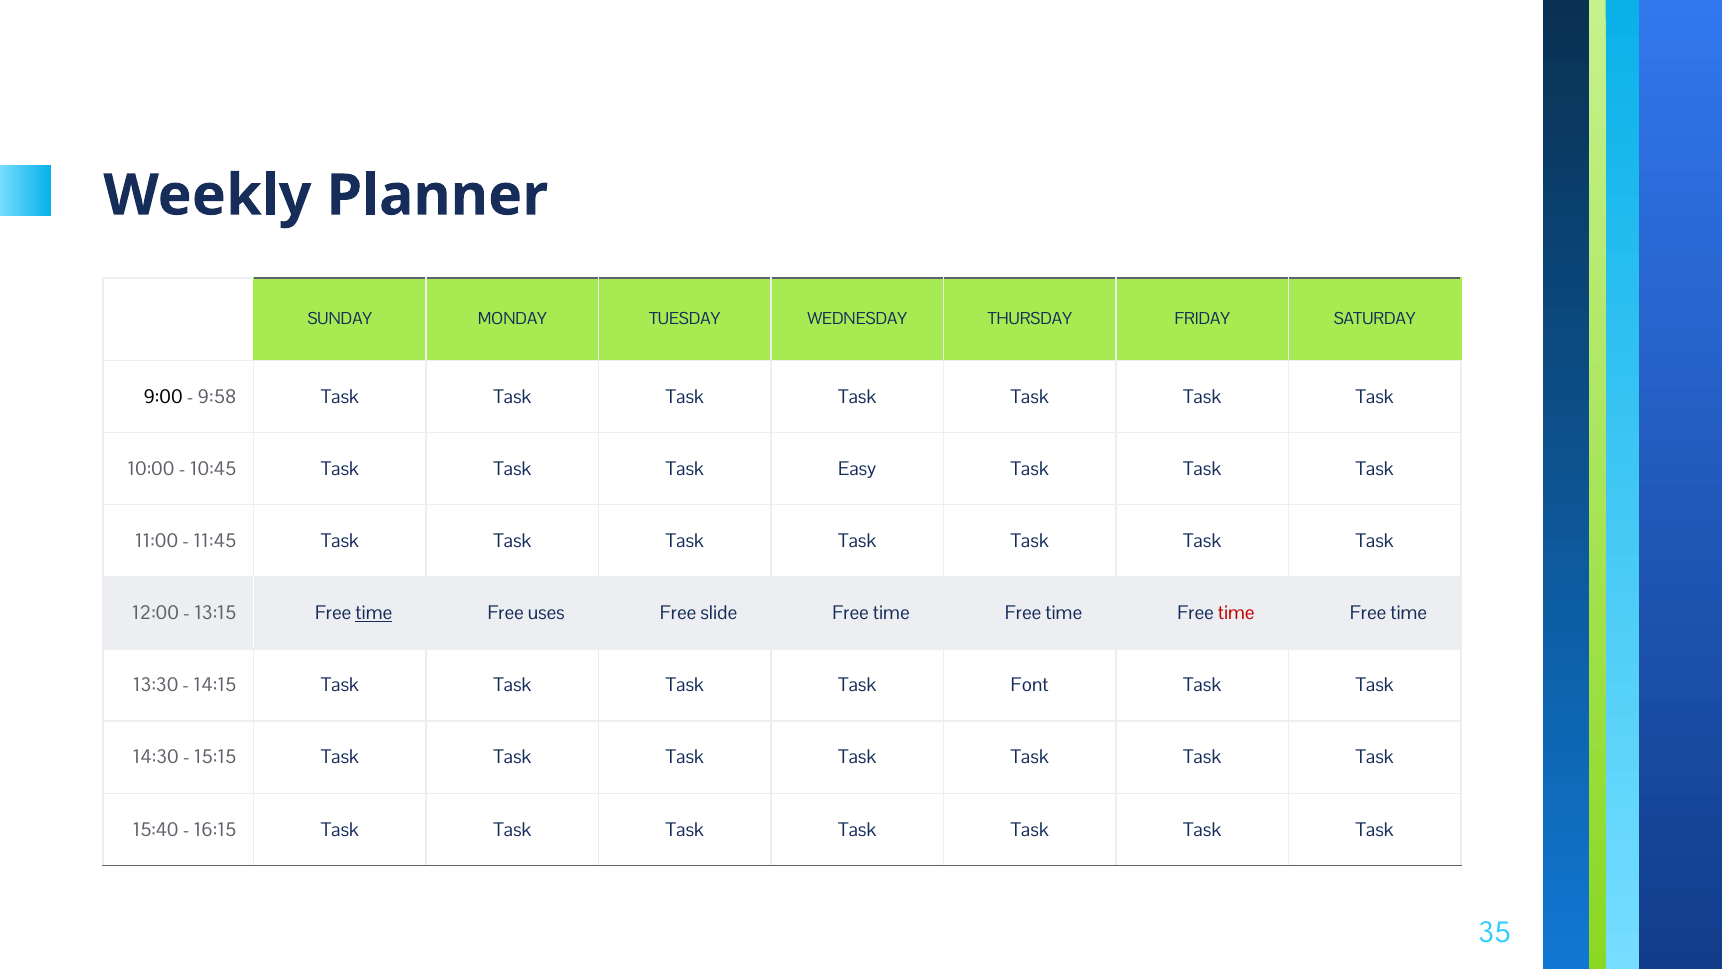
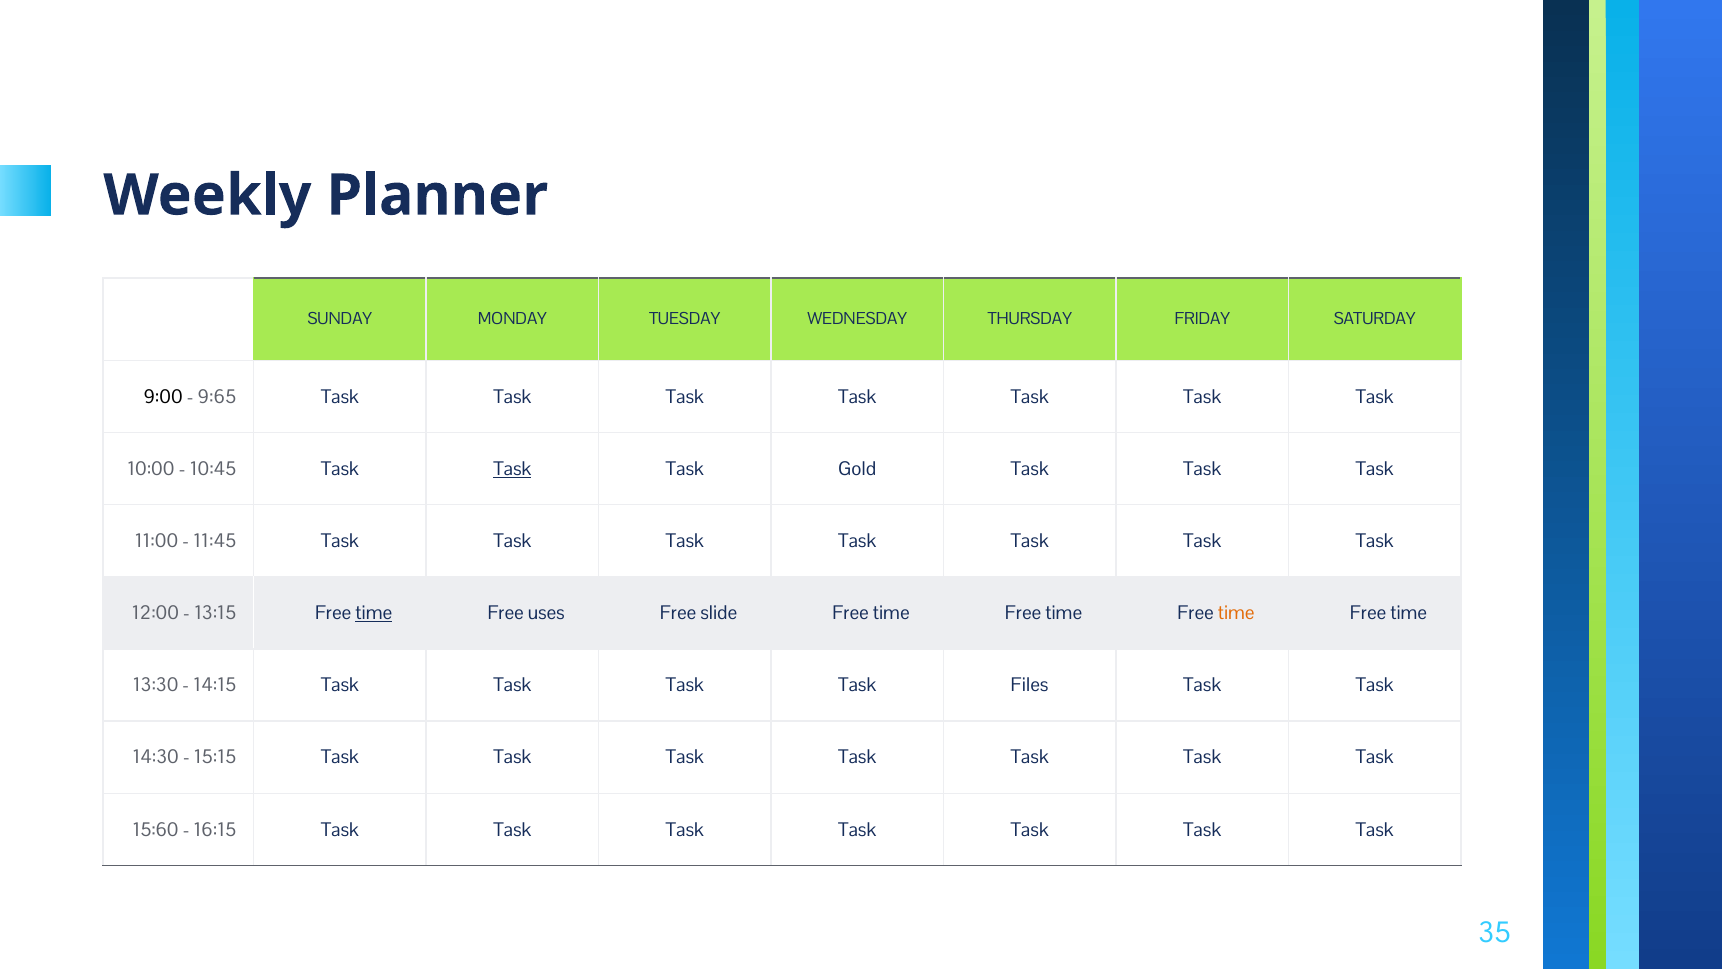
9:58: 9:58 -> 9:65
Task at (512, 469) underline: none -> present
Easy: Easy -> Gold
time at (1236, 613) colour: red -> orange
Font: Font -> Files
15:40: 15:40 -> 15:60
